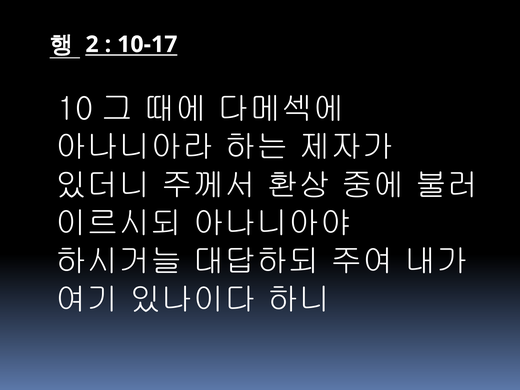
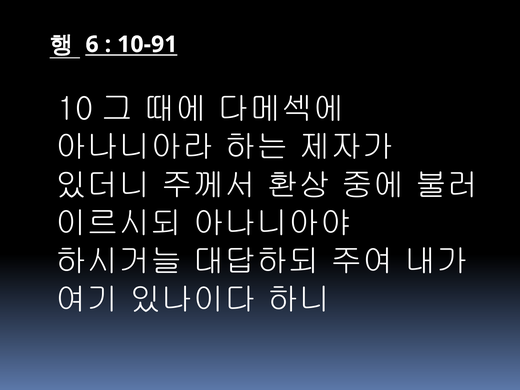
2: 2 -> 6
10-17: 10-17 -> 10-91
